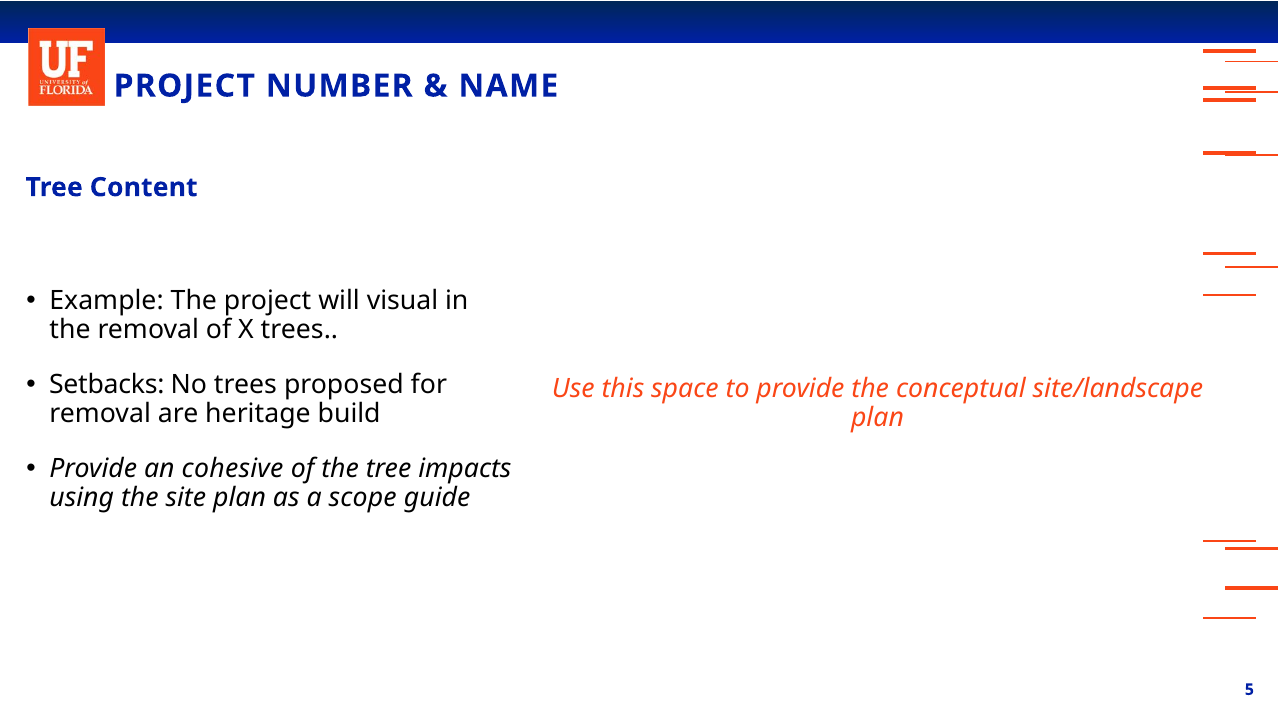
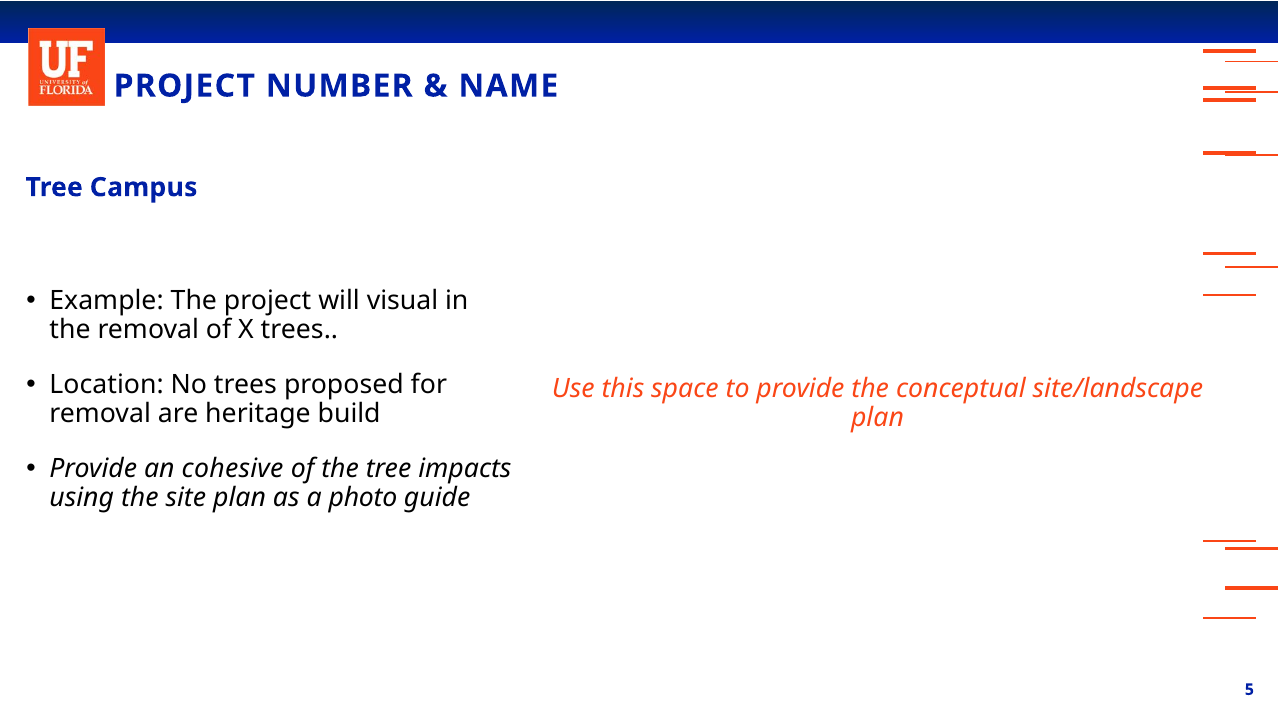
Content: Content -> Campus
Setbacks: Setbacks -> Location
scope: scope -> photo
